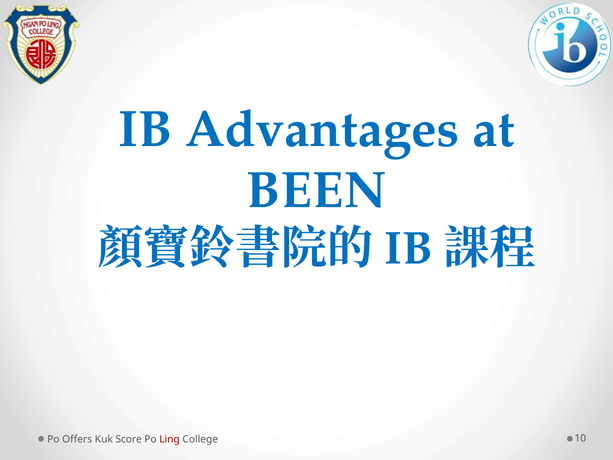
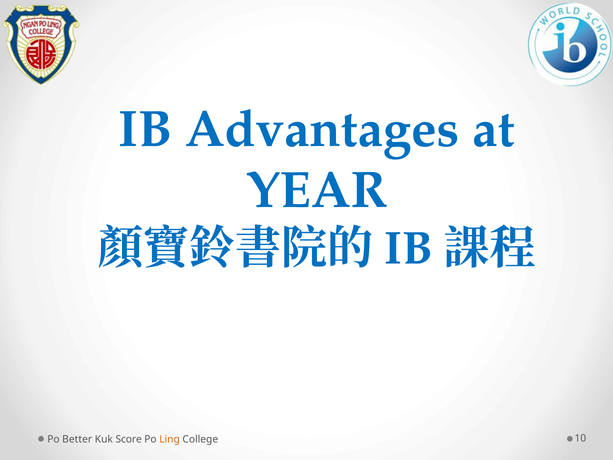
BEEN: BEEN -> YEAR
Offers: Offers -> Better
Ling colour: red -> orange
